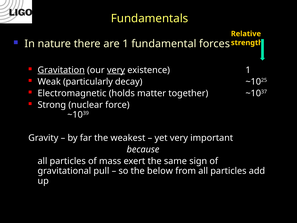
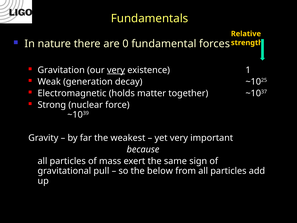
are 1: 1 -> 0
Gravitation underline: present -> none
particularly: particularly -> generation
